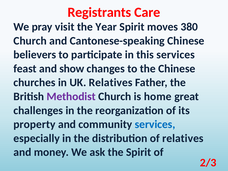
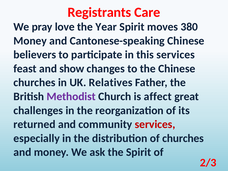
visit: visit -> love
Church at (30, 41): Church -> Money
home: home -> affect
property: property -> returned
services at (155, 124) colour: blue -> red
of relatives: relatives -> churches
